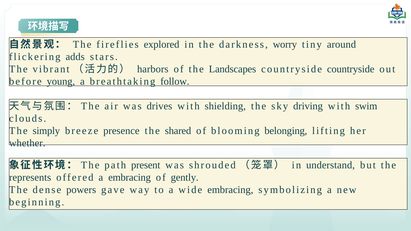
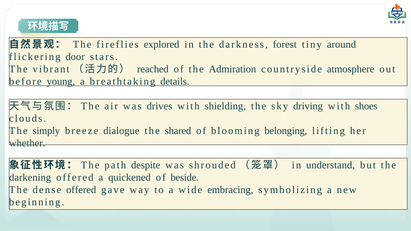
worry: worry -> forest
adds: adds -> door
harbors: harbors -> reached
Landscapes: Landscapes -> Admiration
countryside countryside: countryside -> atmosphere
follow: follow -> details
swim: swim -> shoes
presence: presence -> dialogue
present: present -> despite
represents: represents -> darkening
a embracing: embracing -> quickened
gently: gently -> beside
dense powers: powers -> offered
